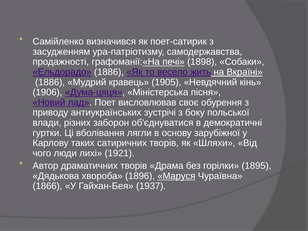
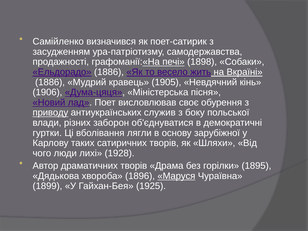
приводу underline: none -> present
зустрічі: зустрічі -> служив
1921: 1921 -> 1928
1866: 1866 -> 1899
1937: 1937 -> 1925
